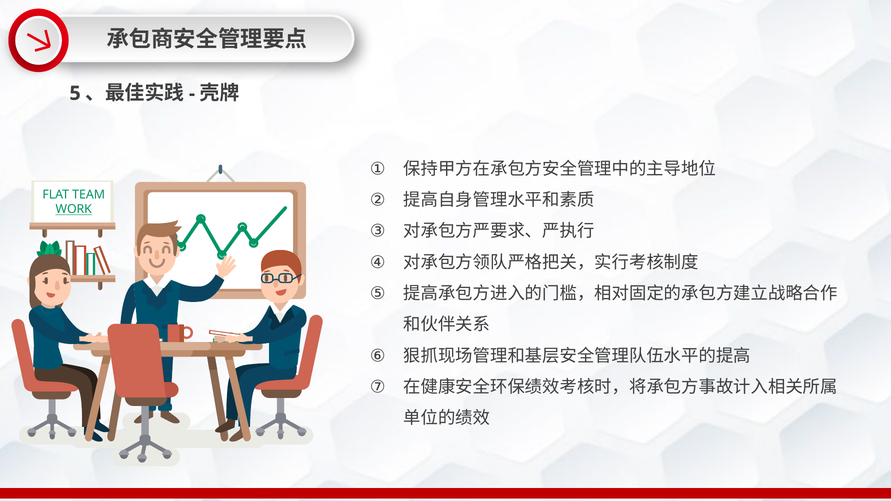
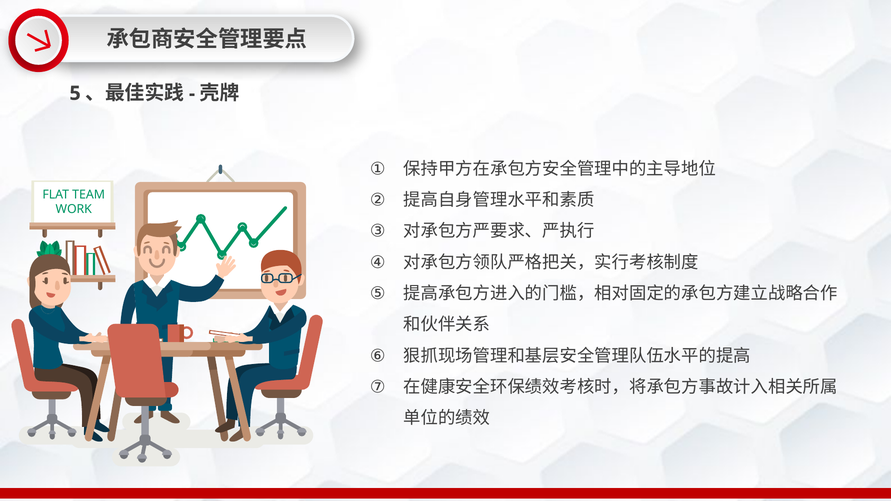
WORK underline: present -> none
